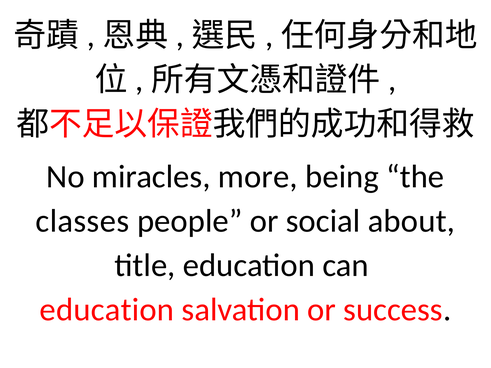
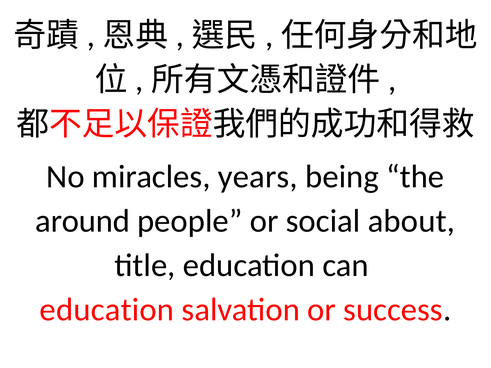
more: more -> years
classes: classes -> around
